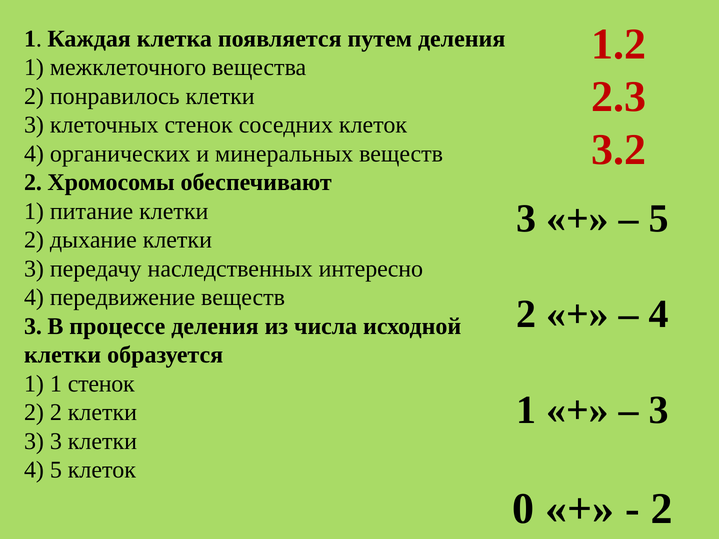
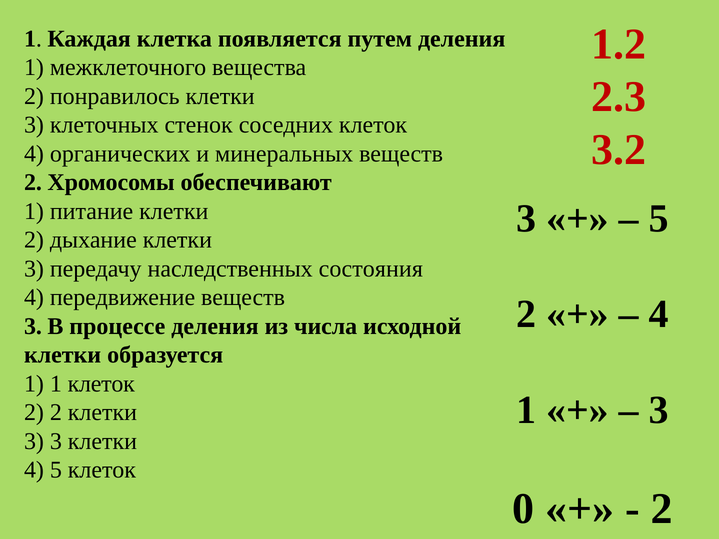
интересно: интересно -> состояния
1 стенок: стенок -> клеток
